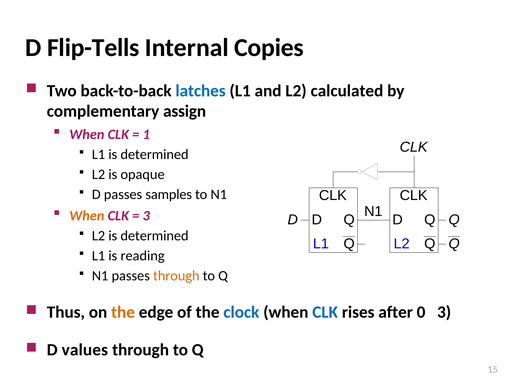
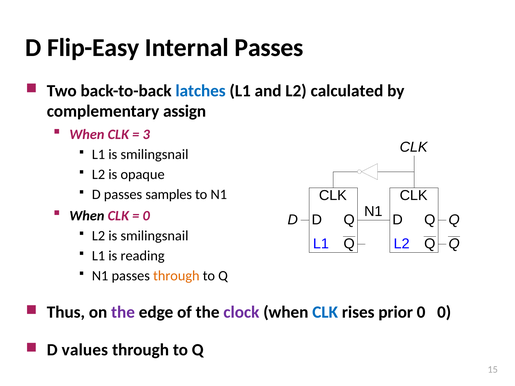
Flip-Tells: Flip-Tells -> Flip-Easy
Internal Copies: Copies -> Passes
1: 1 -> 3
L1 is determined: determined -> smilingsnail
When at (87, 216) colour: orange -> black
3 at (146, 216): 3 -> 0
L2 is determined: determined -> smilingsnail
the at (123, 312) colour: orange -> purple
clock colour: blue -> purple
after: after -> prior
0 3: 3 -> 0
